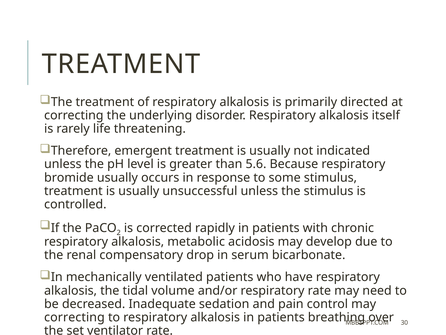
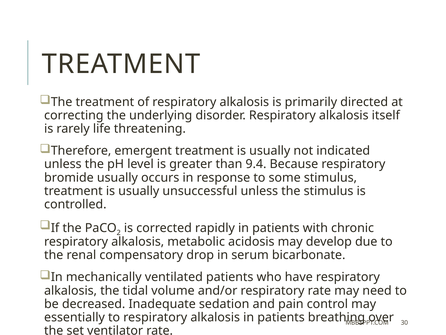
5.6: 5.6 -> 9.4
correcting at (74, 317): correcting -> essentially
